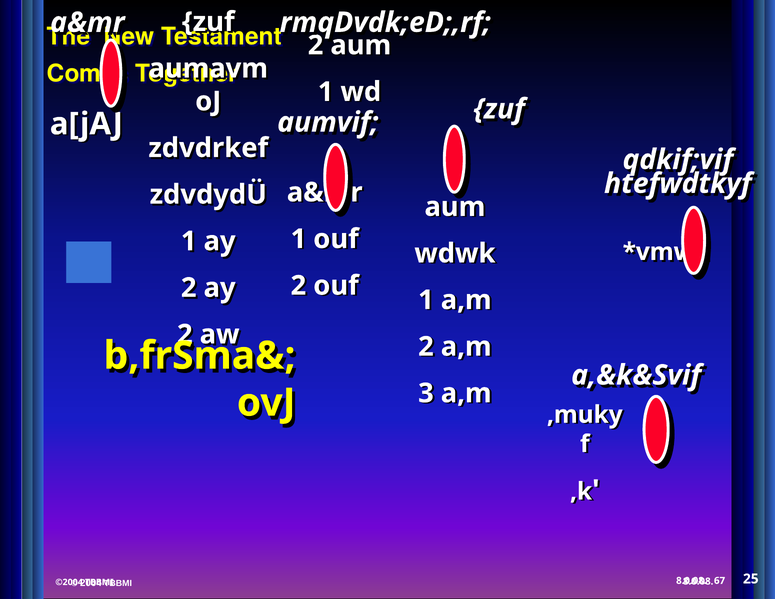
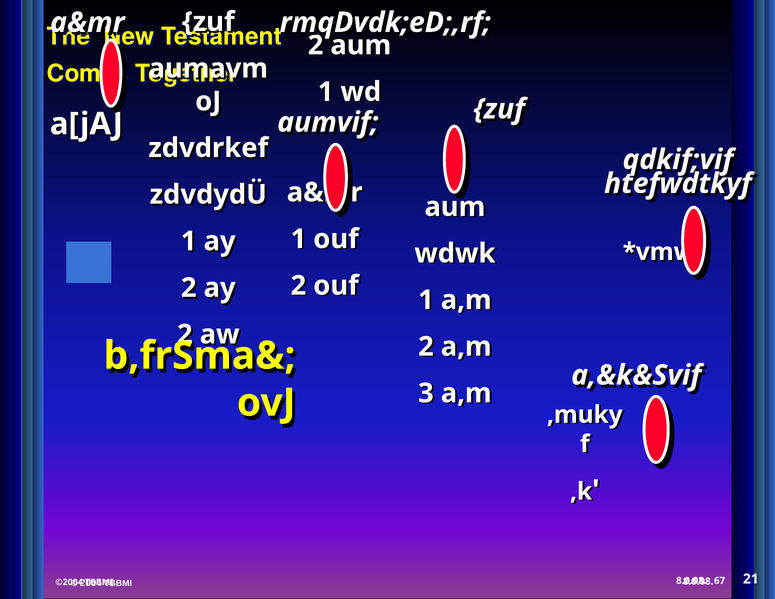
25: 25 -> 21
